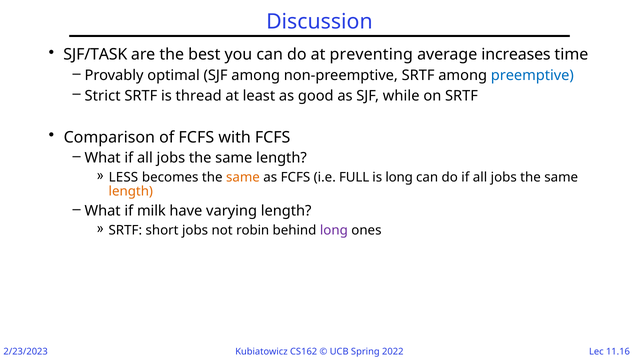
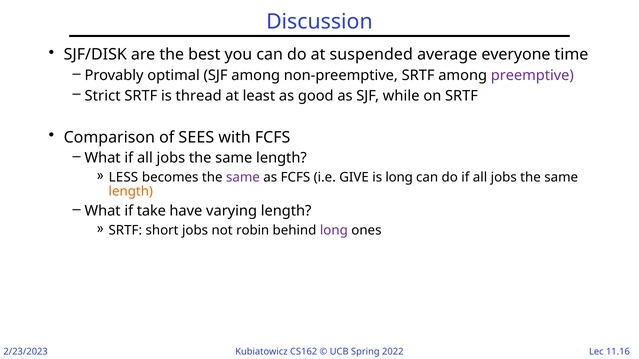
SJF/TASK: SJF/TASK -> SJF/DISK
preventing: preventing -> suspended
increases: increases -> everyone
preemptive colour: blue -> purple
of FCFS: FCFS -> SEES
same at (243, 177) colour: orange -> purple
FULL: FULL -> GIVE
milk: milk -> take
